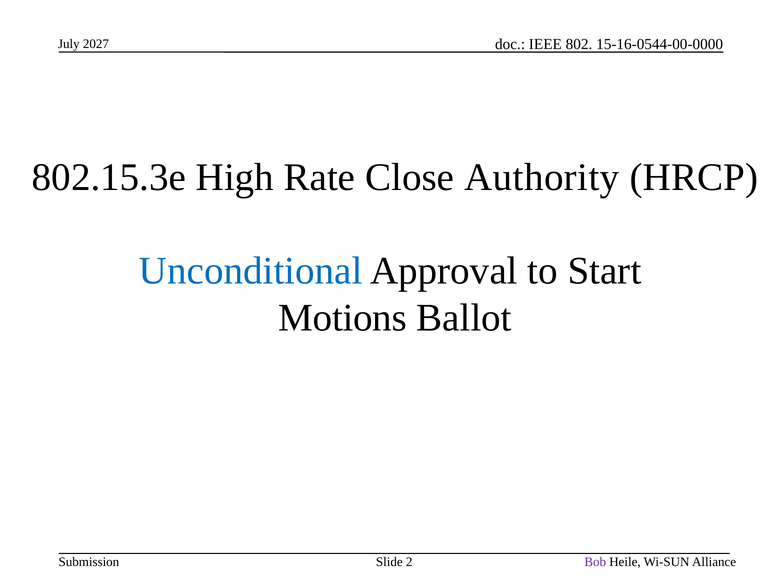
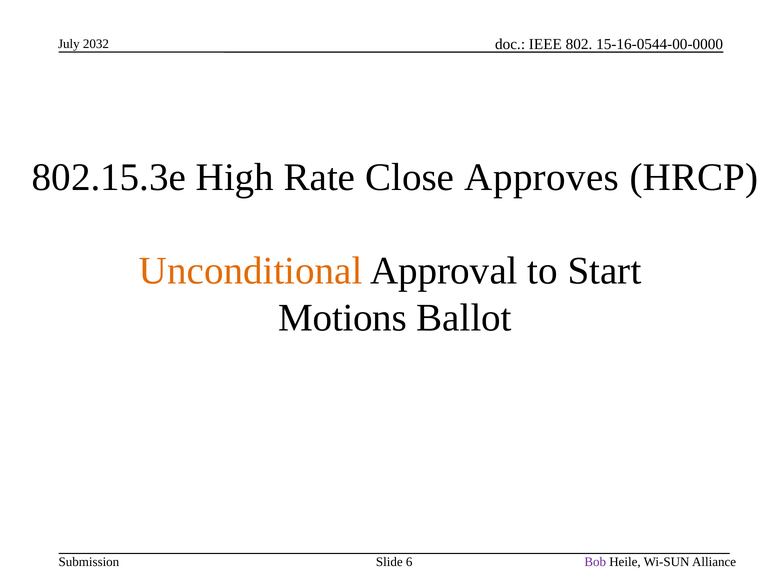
2027: 2027 -> 2032
Authority: Authority -> Approves
Unconditional colour: blue -> orange
2: 2 -> 6
